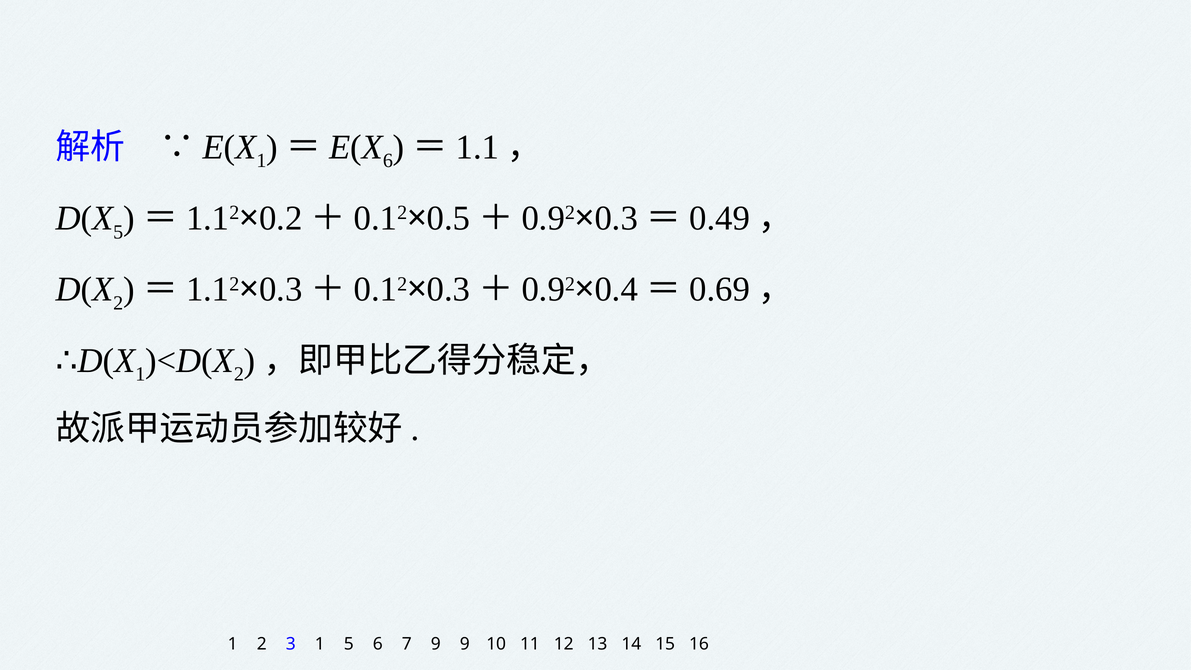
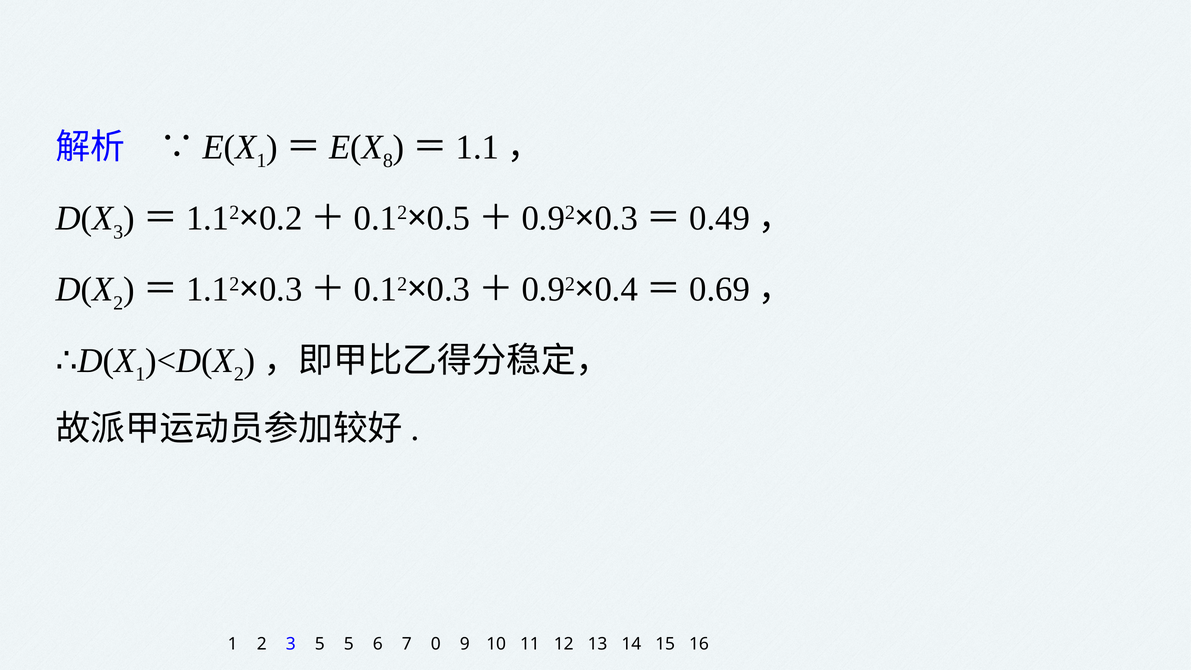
6 at (388, 161): 6 -> 8
5 at (118, 232): 5 -> 3
3 1: 1 -> 5
7 9: 9 -> 0
